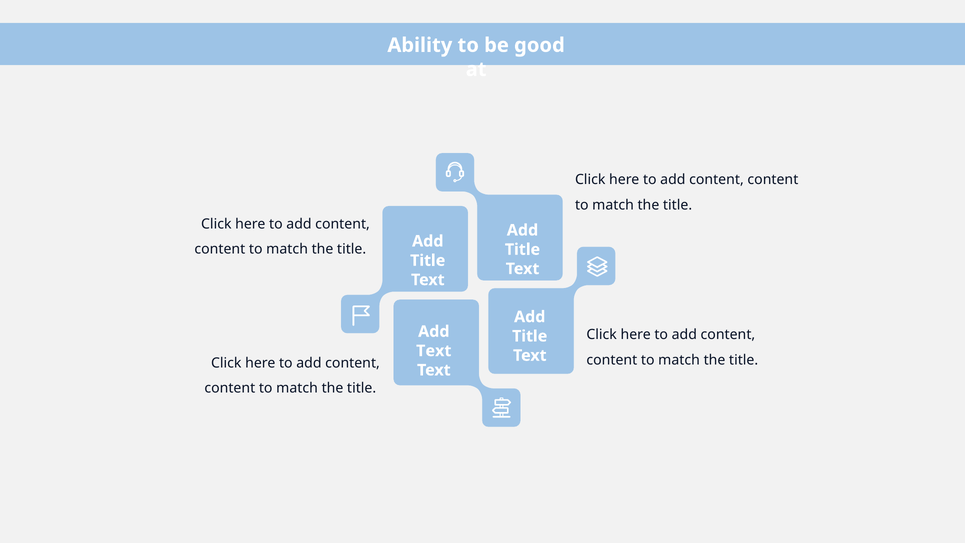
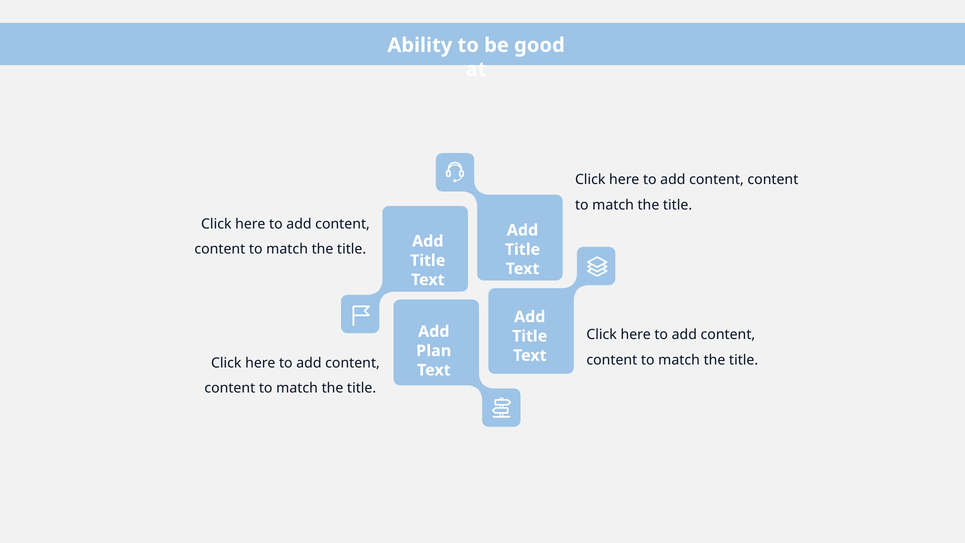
Text at (434, 351): Text -> Plan
